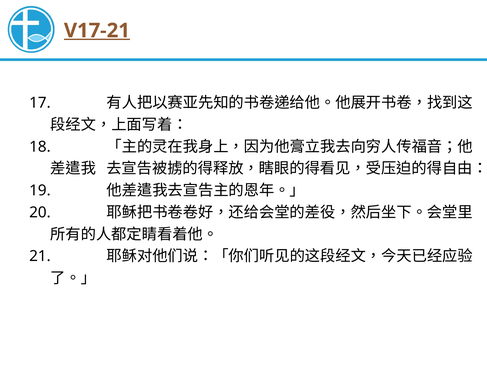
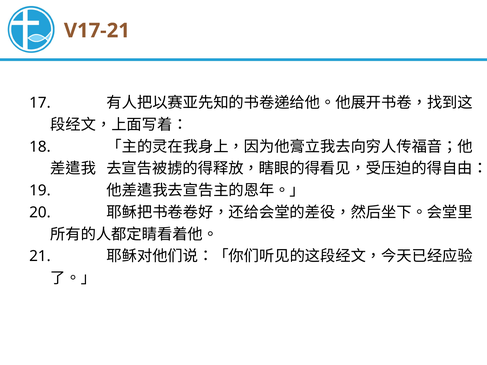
V17-21 underline: present -> none
